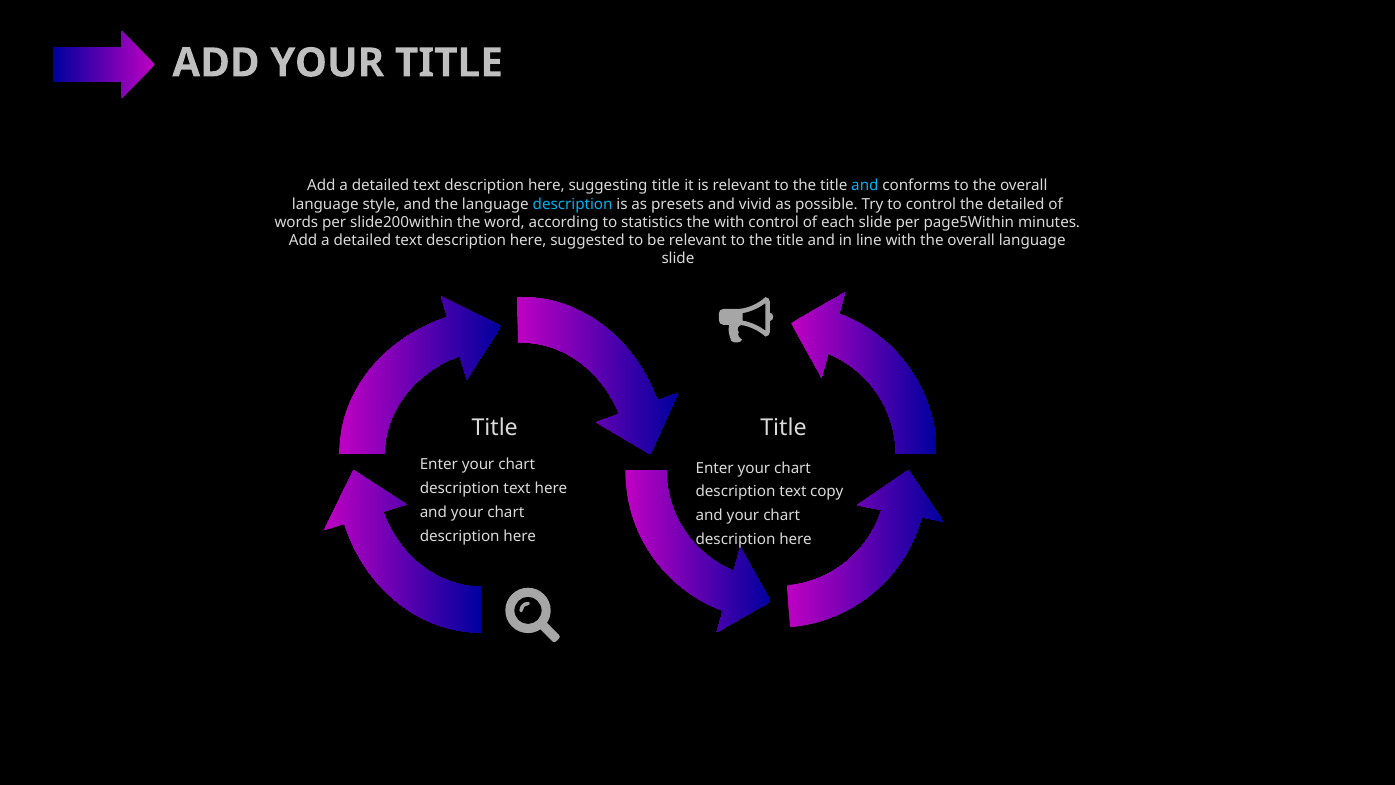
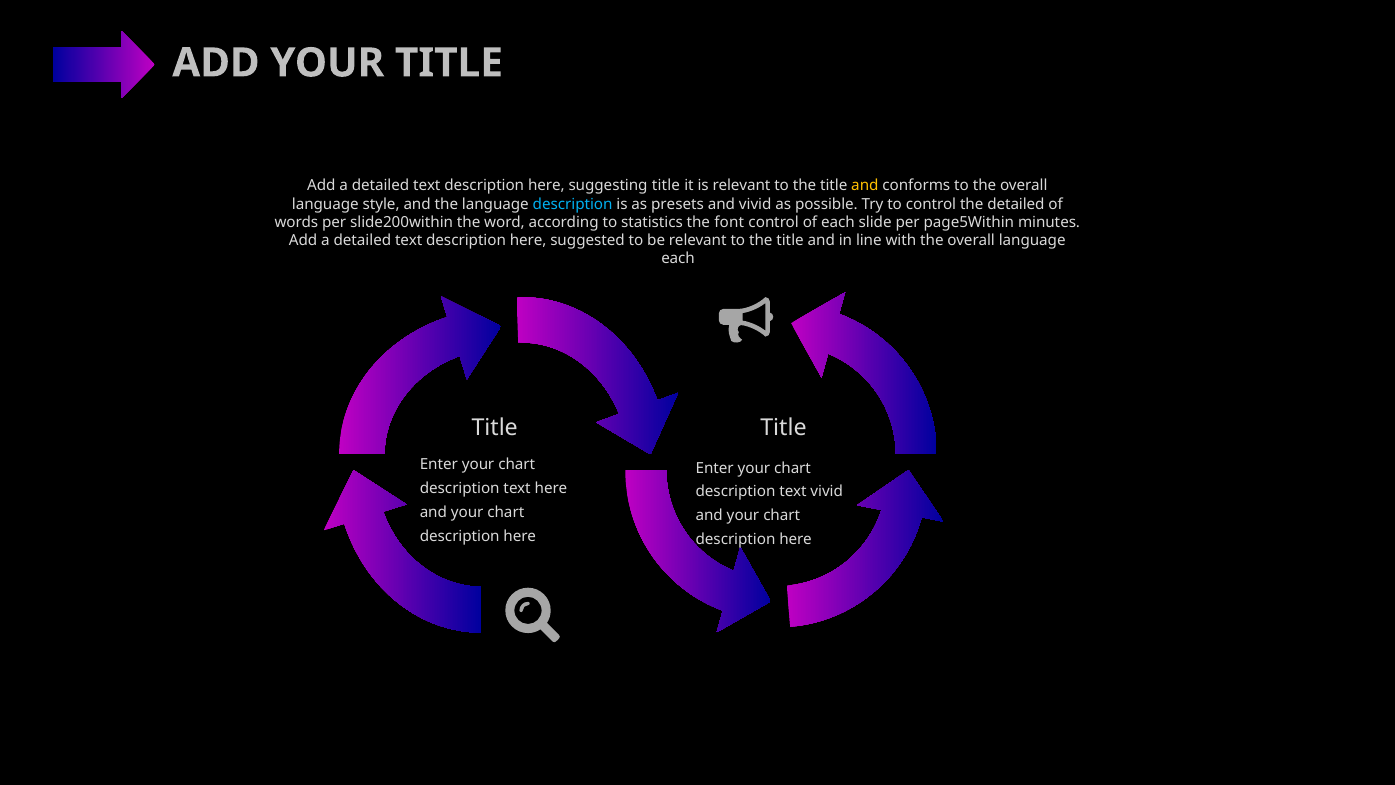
and at (865, 186) colour: light blue -> yellow
the with: with -> font
slide at (678, 259): slide -> each
text copy: copy -> vivid
